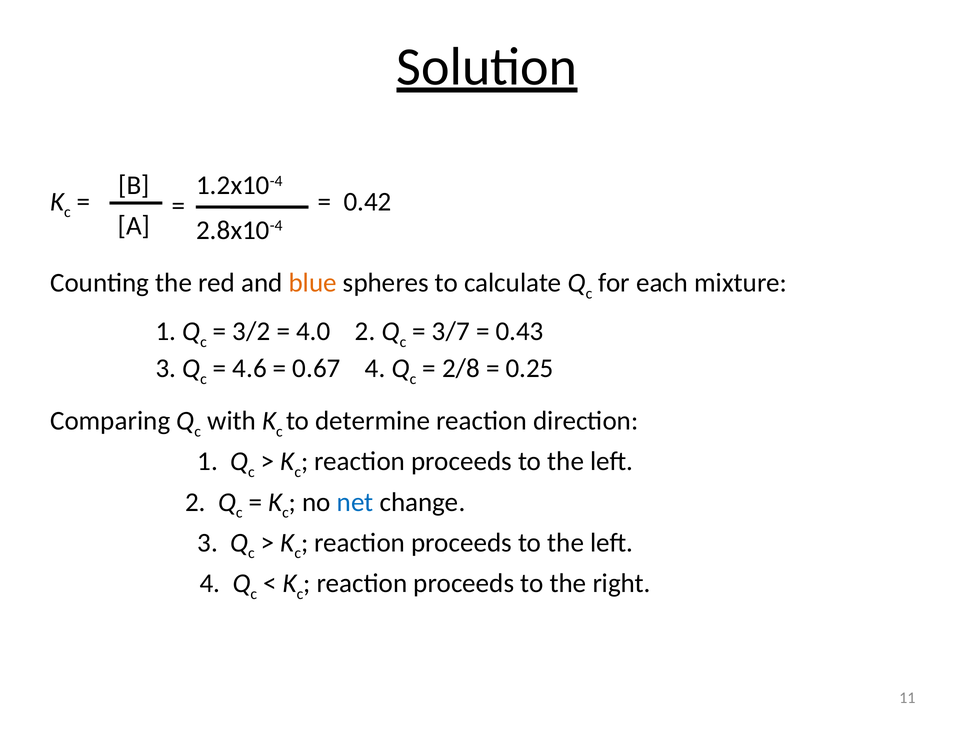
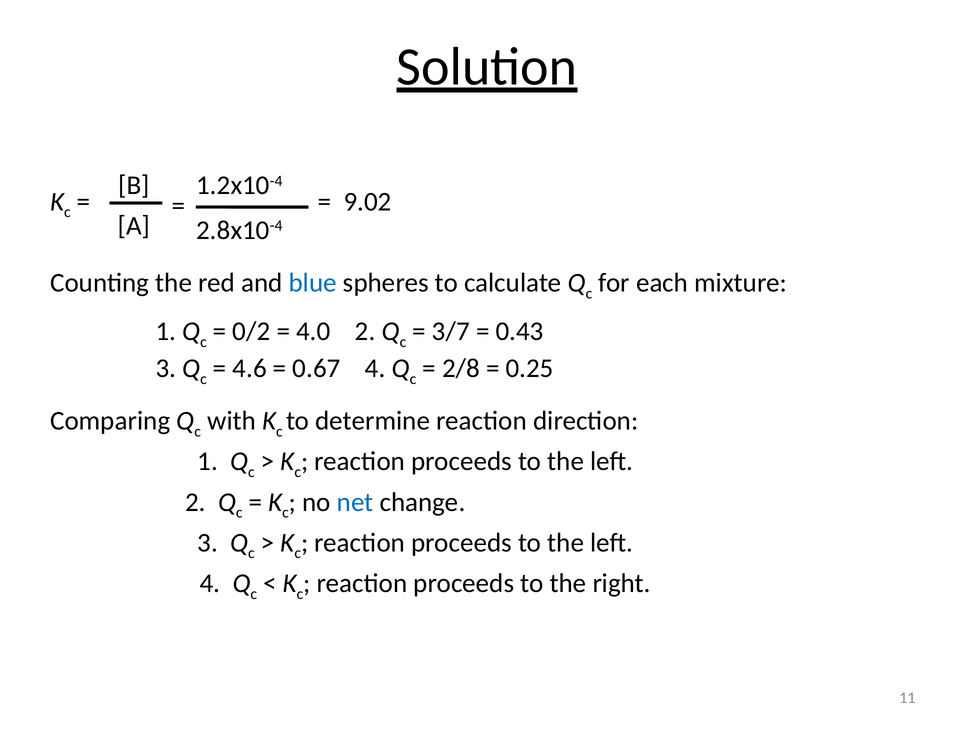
0.42: 0.42 -> 9.02
blue colour: orange -> blue
3/2: 3/2 -> 0/2
